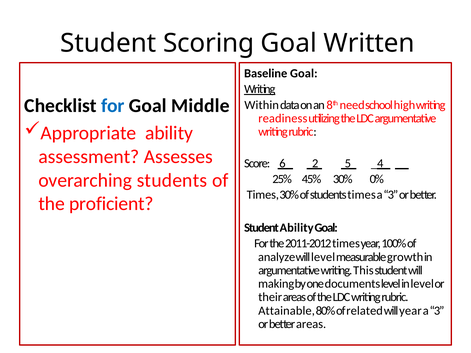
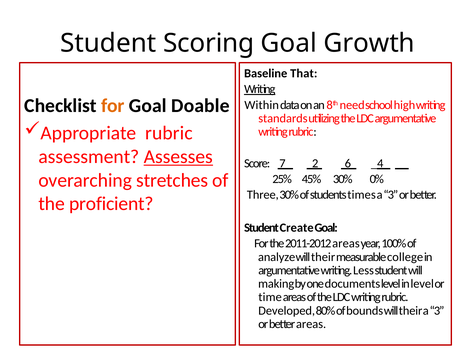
Written: Written -> Growth
Baseline Goal: Goal -> That
for at (113, 106) colour: blue -> orange
Middle: Middle -> Doable
readiness: readiness -> standards
Appropriate ability: ability -> rubric
Assesses underline: none -> present
6: 6 -> 7
5: 5 -> 6
overarching students: students -> stretches
Times at (263, 195): Times -> Three
Student Ability: Ability -> Create
2011-2012 times: times -> areas
level at (323, 257): level -> their
growth: growth -> college
This: This -> Less
their: their -> time
Attainable: Attainable -> Developed
related: related -> bounds
year at (410, 311): year -> their
